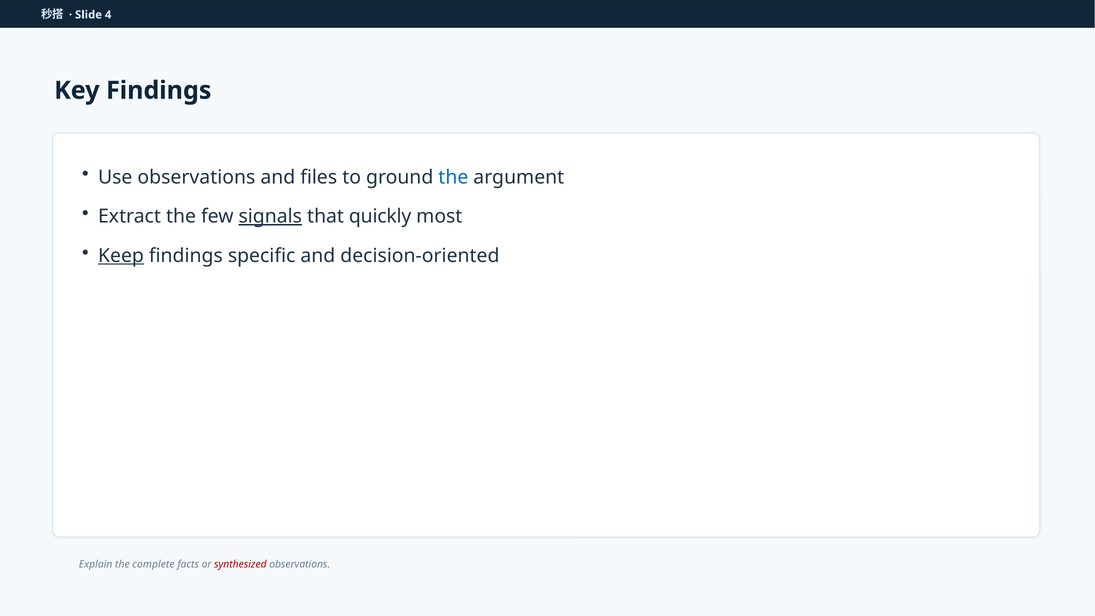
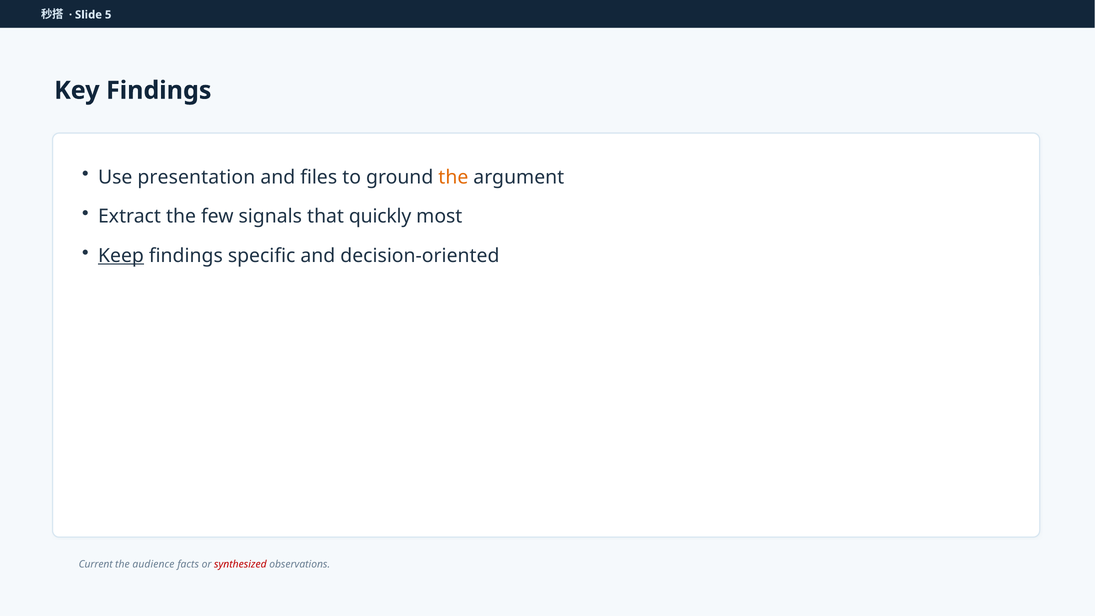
4: 4 -> 5
Use observations: observations -> presentation
the at (453, 177) colour: blue -> orange
signals underline: present -> none
Explain: Explain -> Current
complete: complete -> audience
